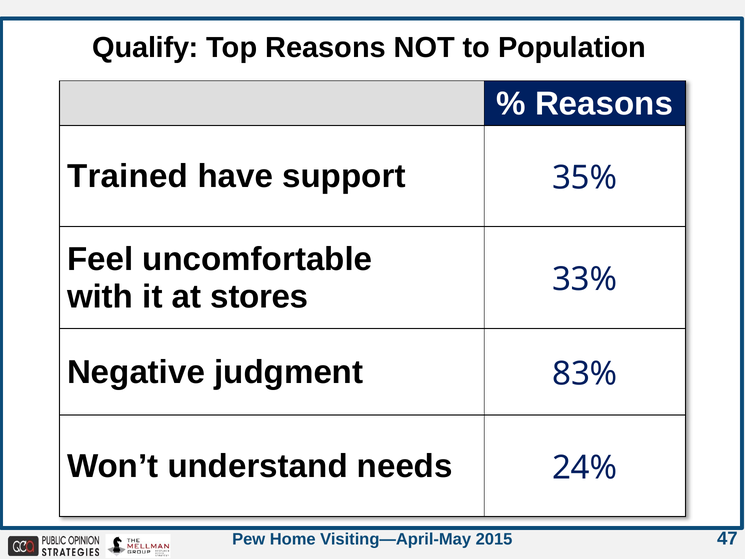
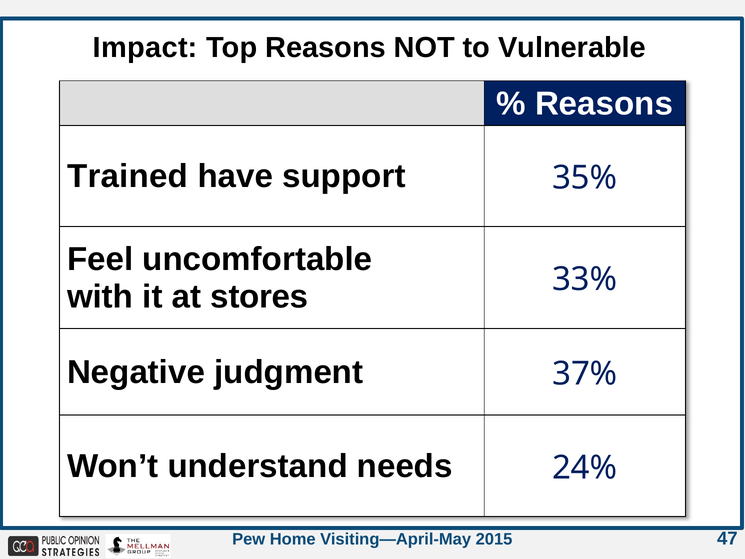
Qualify: Qualify -> Impact
Population: Population -> Vulnerable
83%: 83% -> 37%
